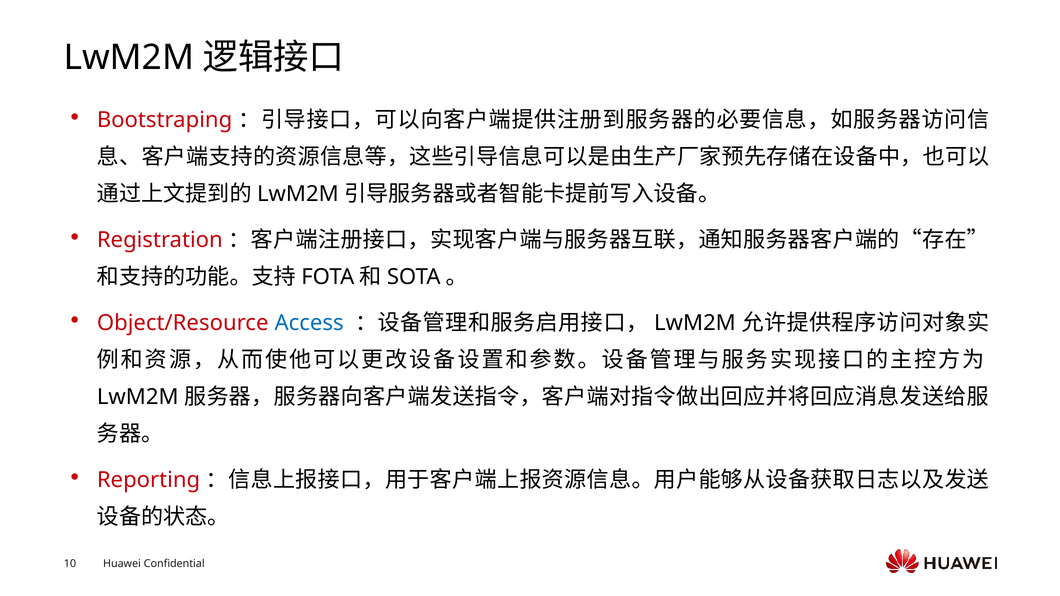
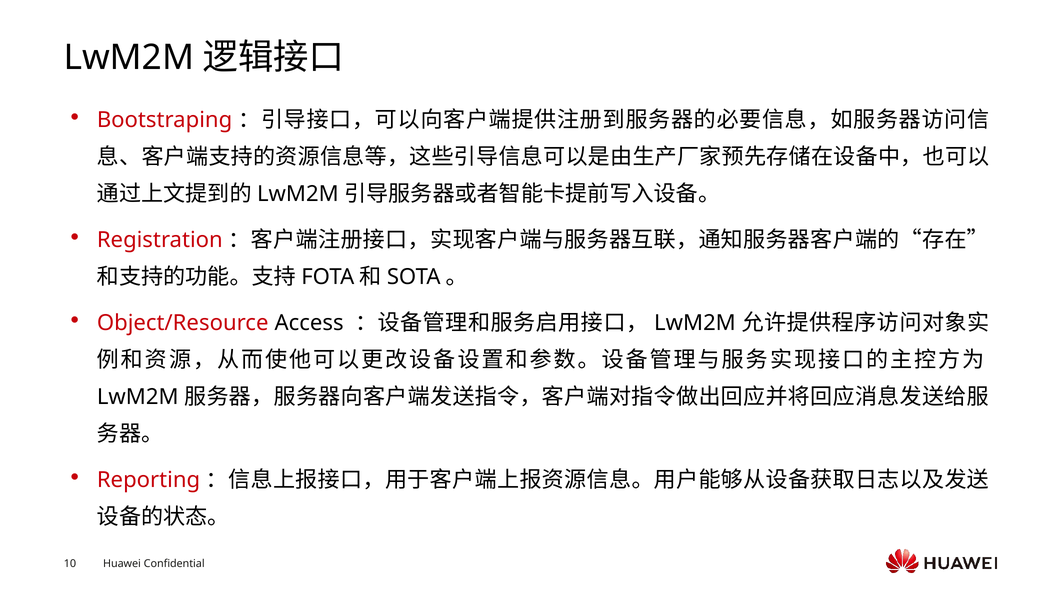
Access colour: blue -> black
